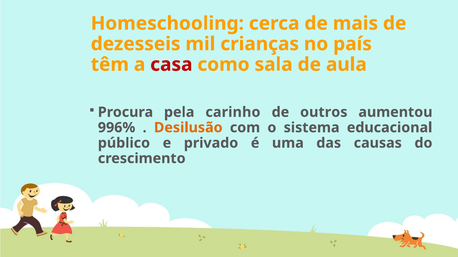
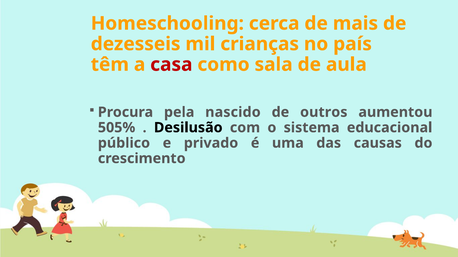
carinho: carinho -> nascido
996%: 996% -> 505%
Desilusão colour: orange -> black
